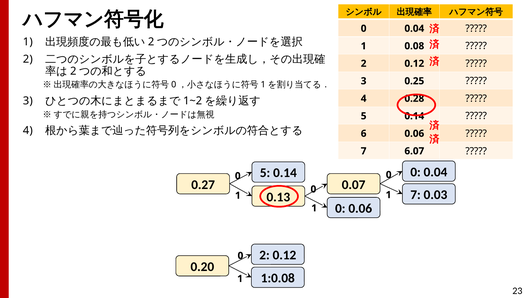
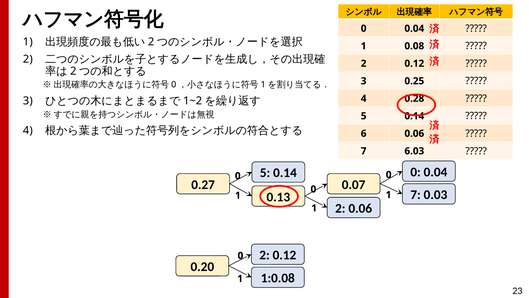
6.07: 6.07 -> 6.03
0 at (340, 208): 0 -> 2
